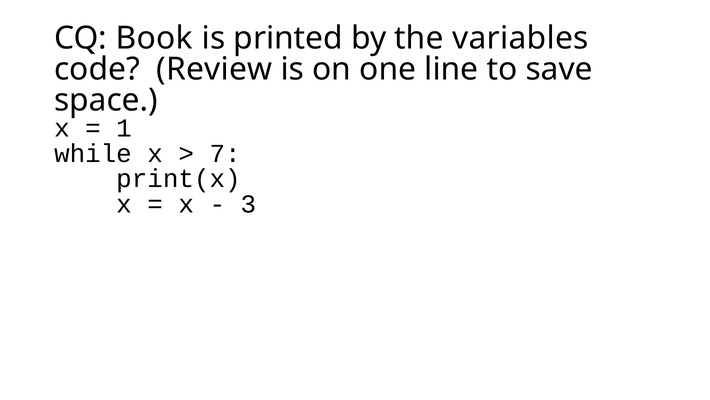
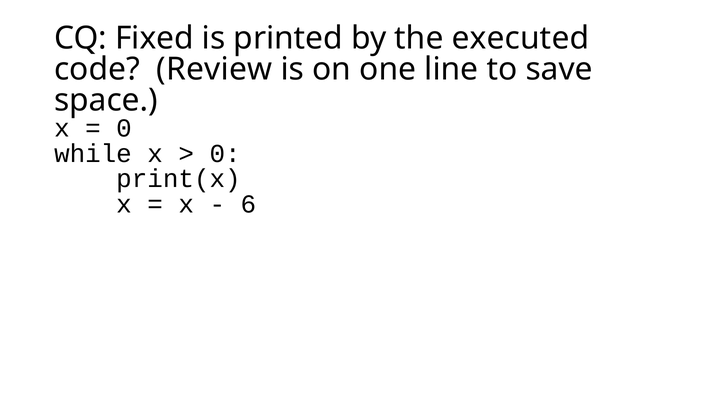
Book: Book -> Fixed
variables: variables -> executed
1 at (124, 128): 1 -> 0
7 at (225, 153): 7 -> 0
3: 3 -> 6
